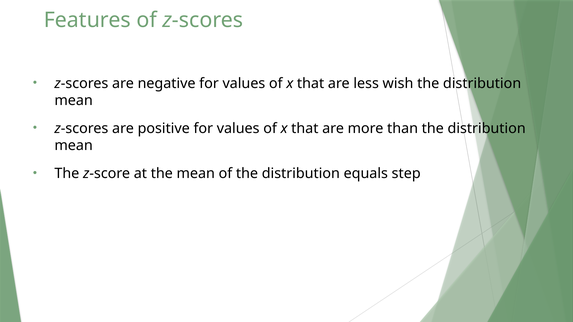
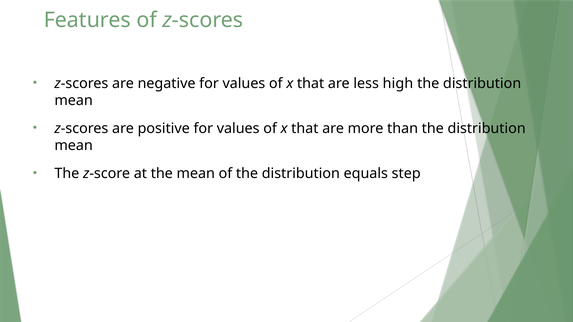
wish: wish -> high
